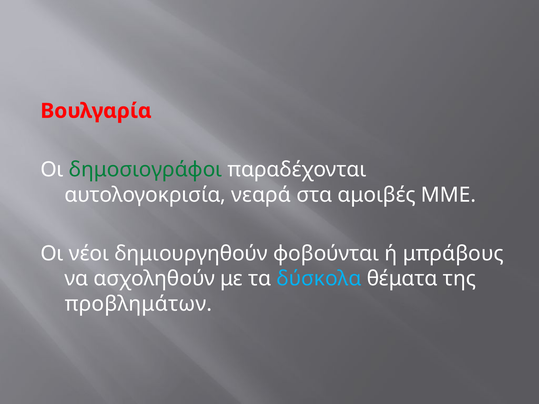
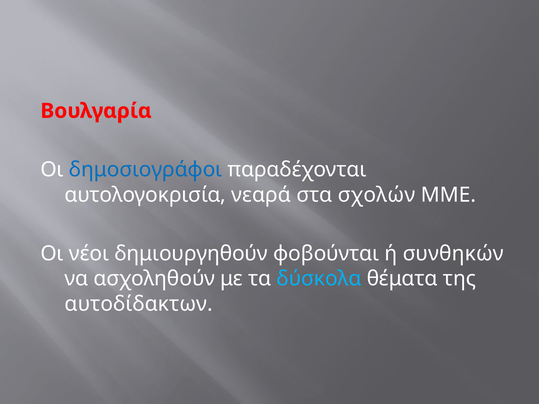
δημοσιογράφοι colour: green -> blue
αμοιβές: αμοιβές -> σχολών
μπράβους: μπράβους -> συνθηκών
προβλημάτων: προβλημάτων -> αυτοδίδακτων
